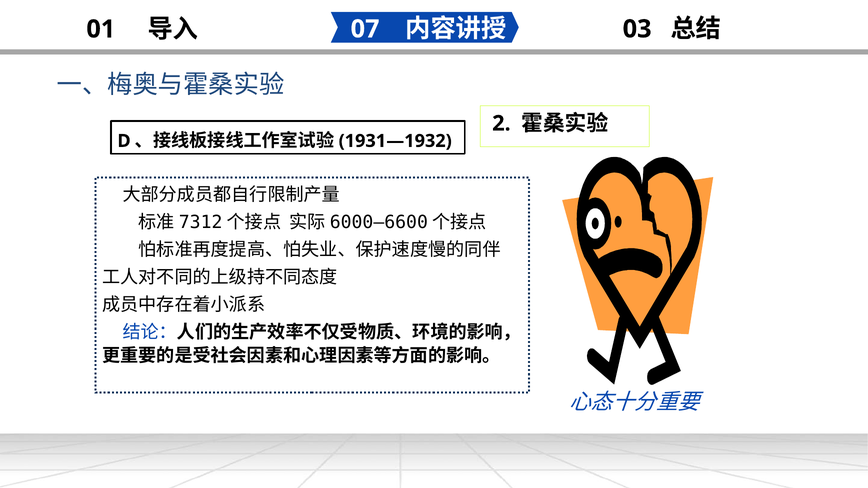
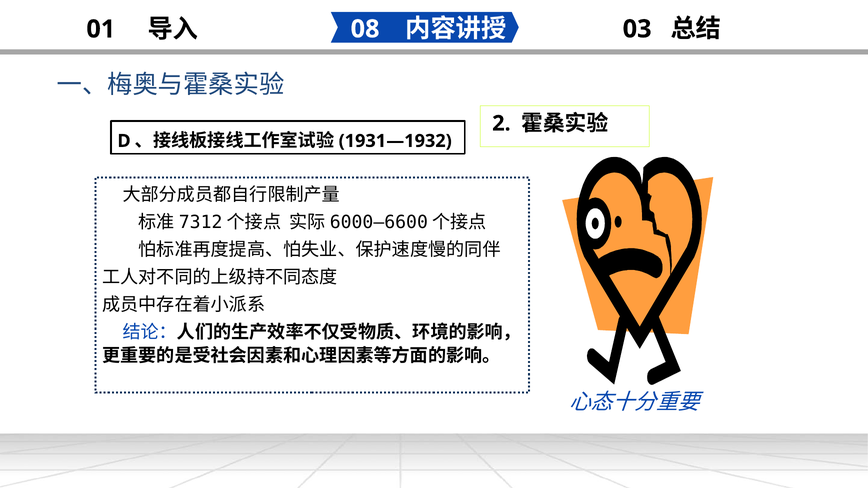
07: 07 -> 08
